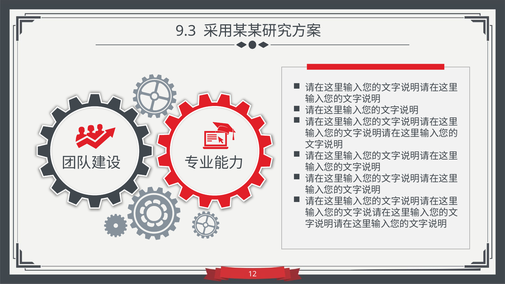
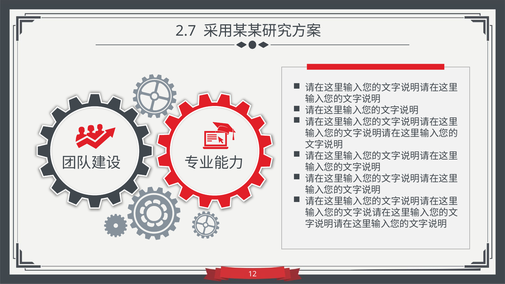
9.3: 9.3 -> 2.7
